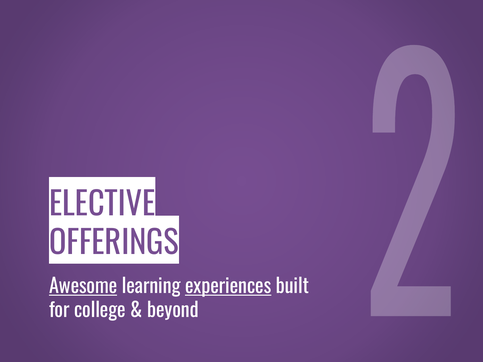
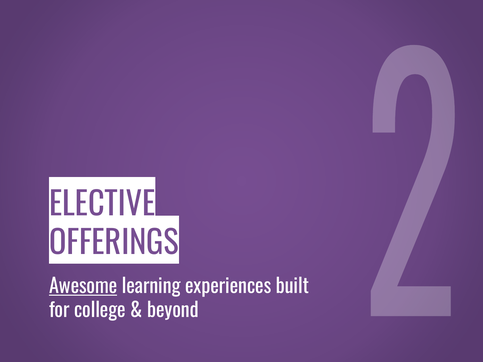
experiences underline: present -> none
